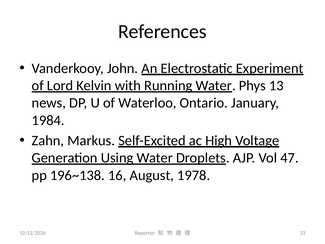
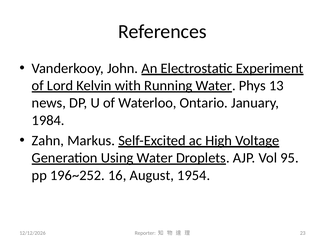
47: 47 -> 95
196~138: 196~138 -> 196~252
1978: 1978 -> 1954
